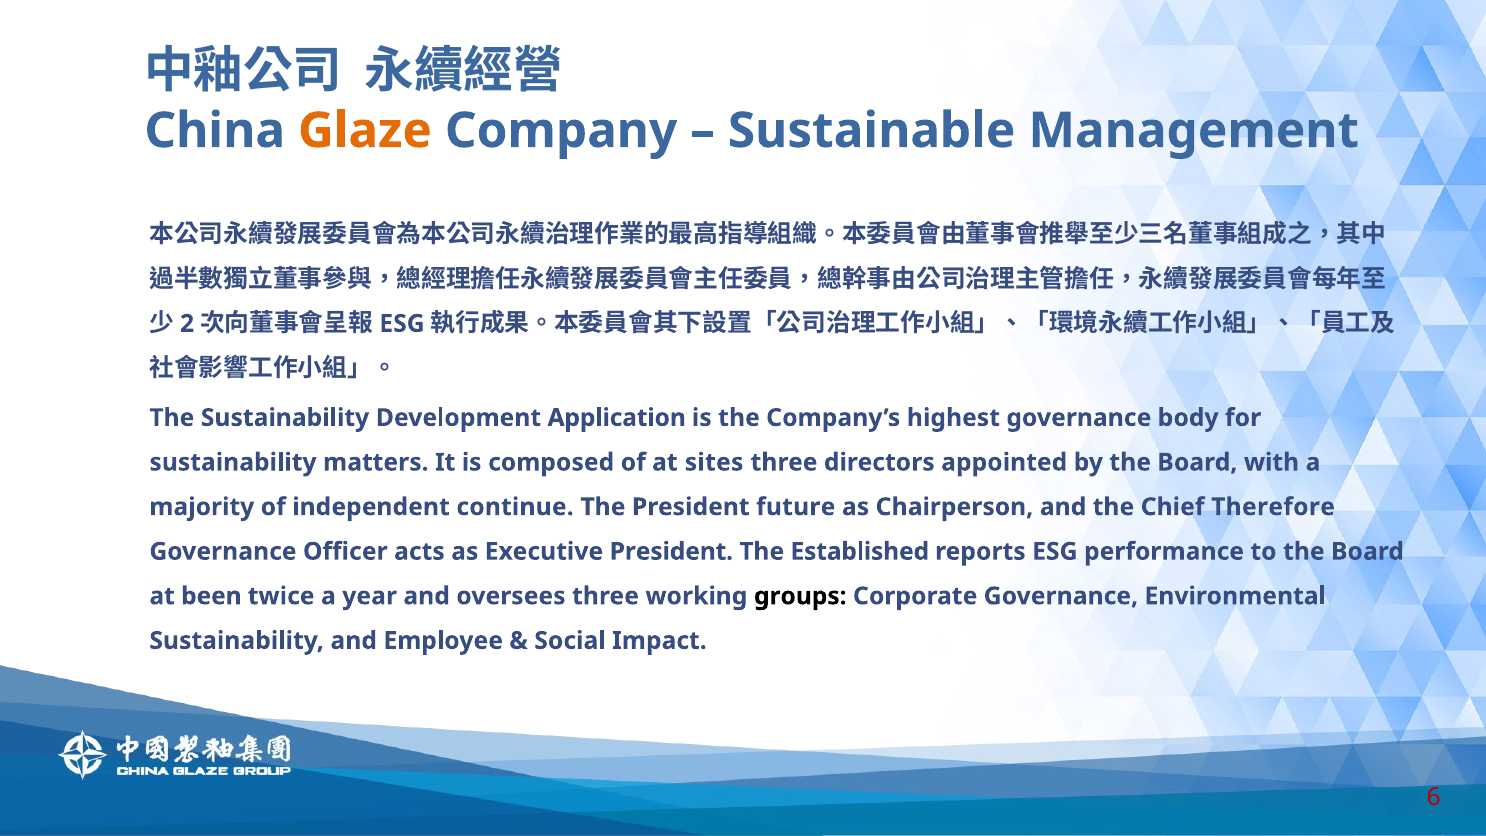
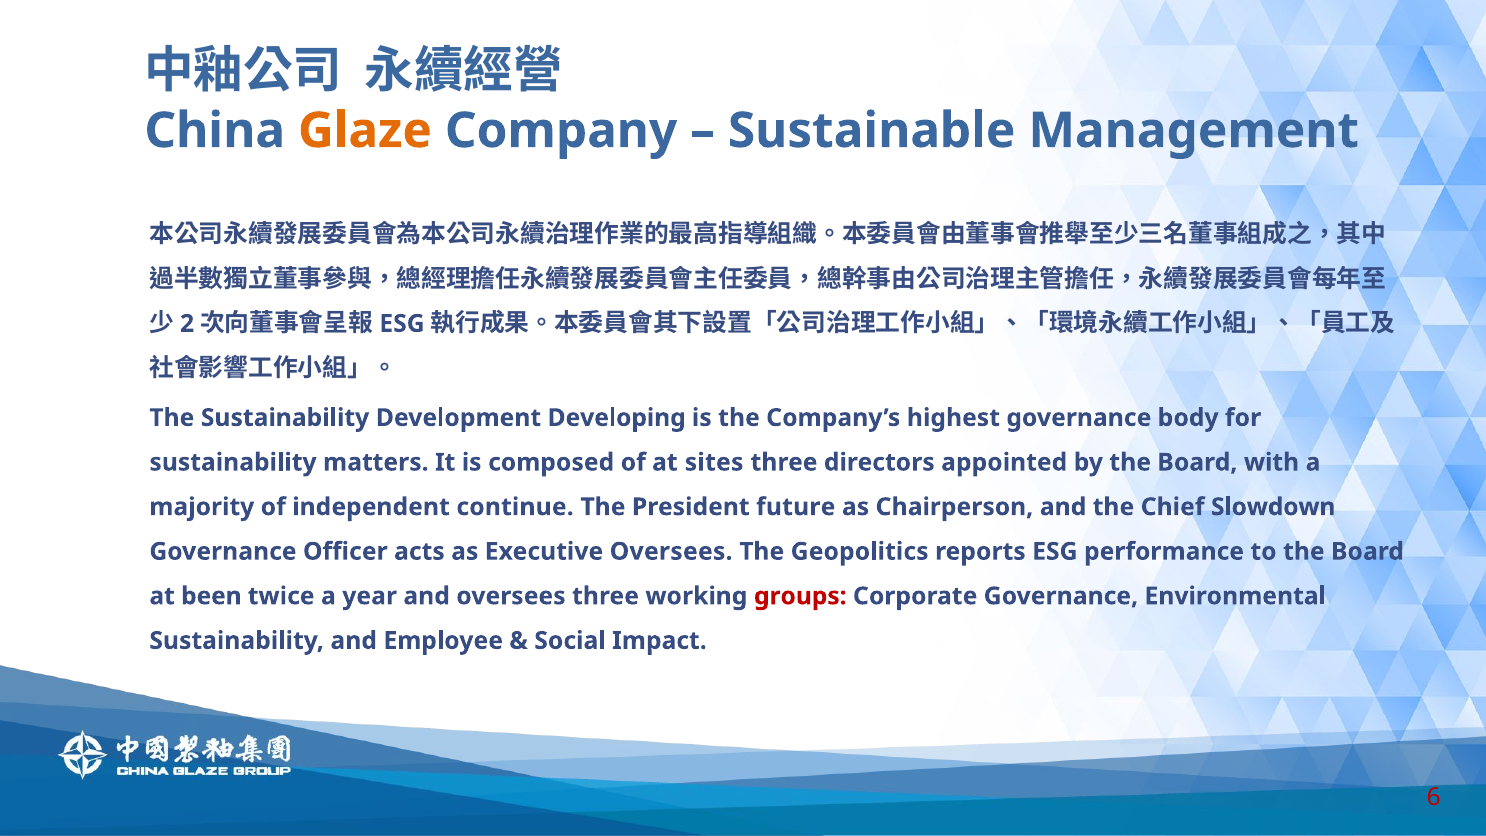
Application: Application -> Developing
Therefore: Therefore -> Slowdown
Executive President: President -> Oversees
Established: Established -> Geopolitics
groups colour: black -> red
